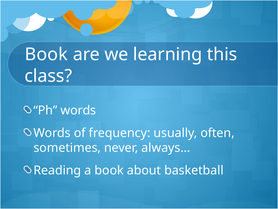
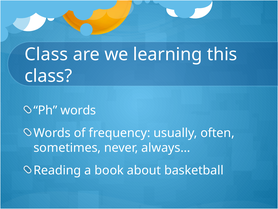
Book at (46, 54): Book -> Class
